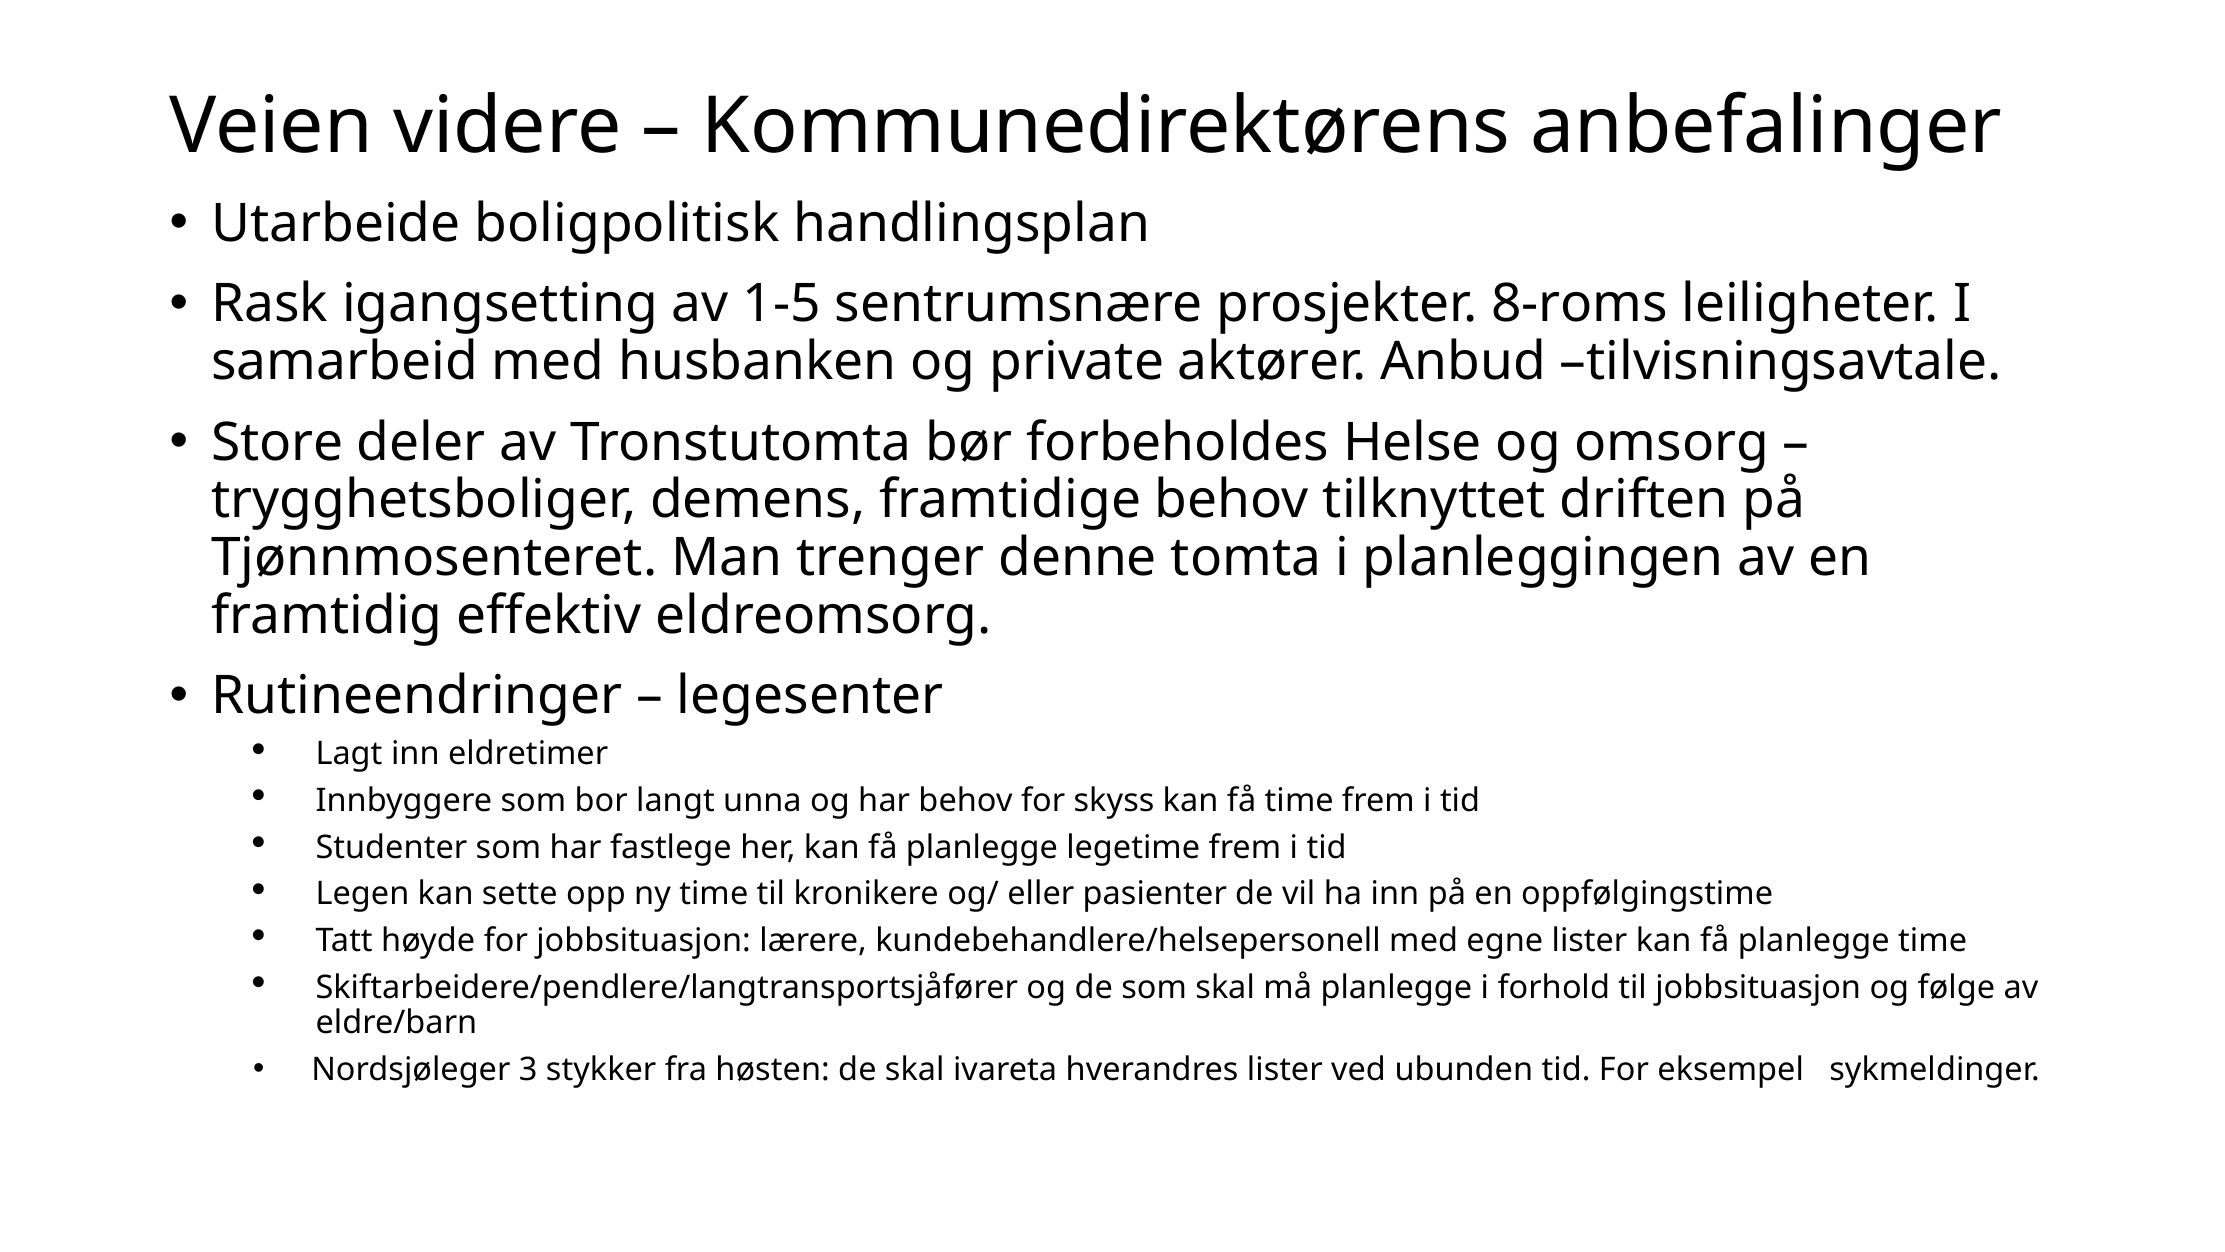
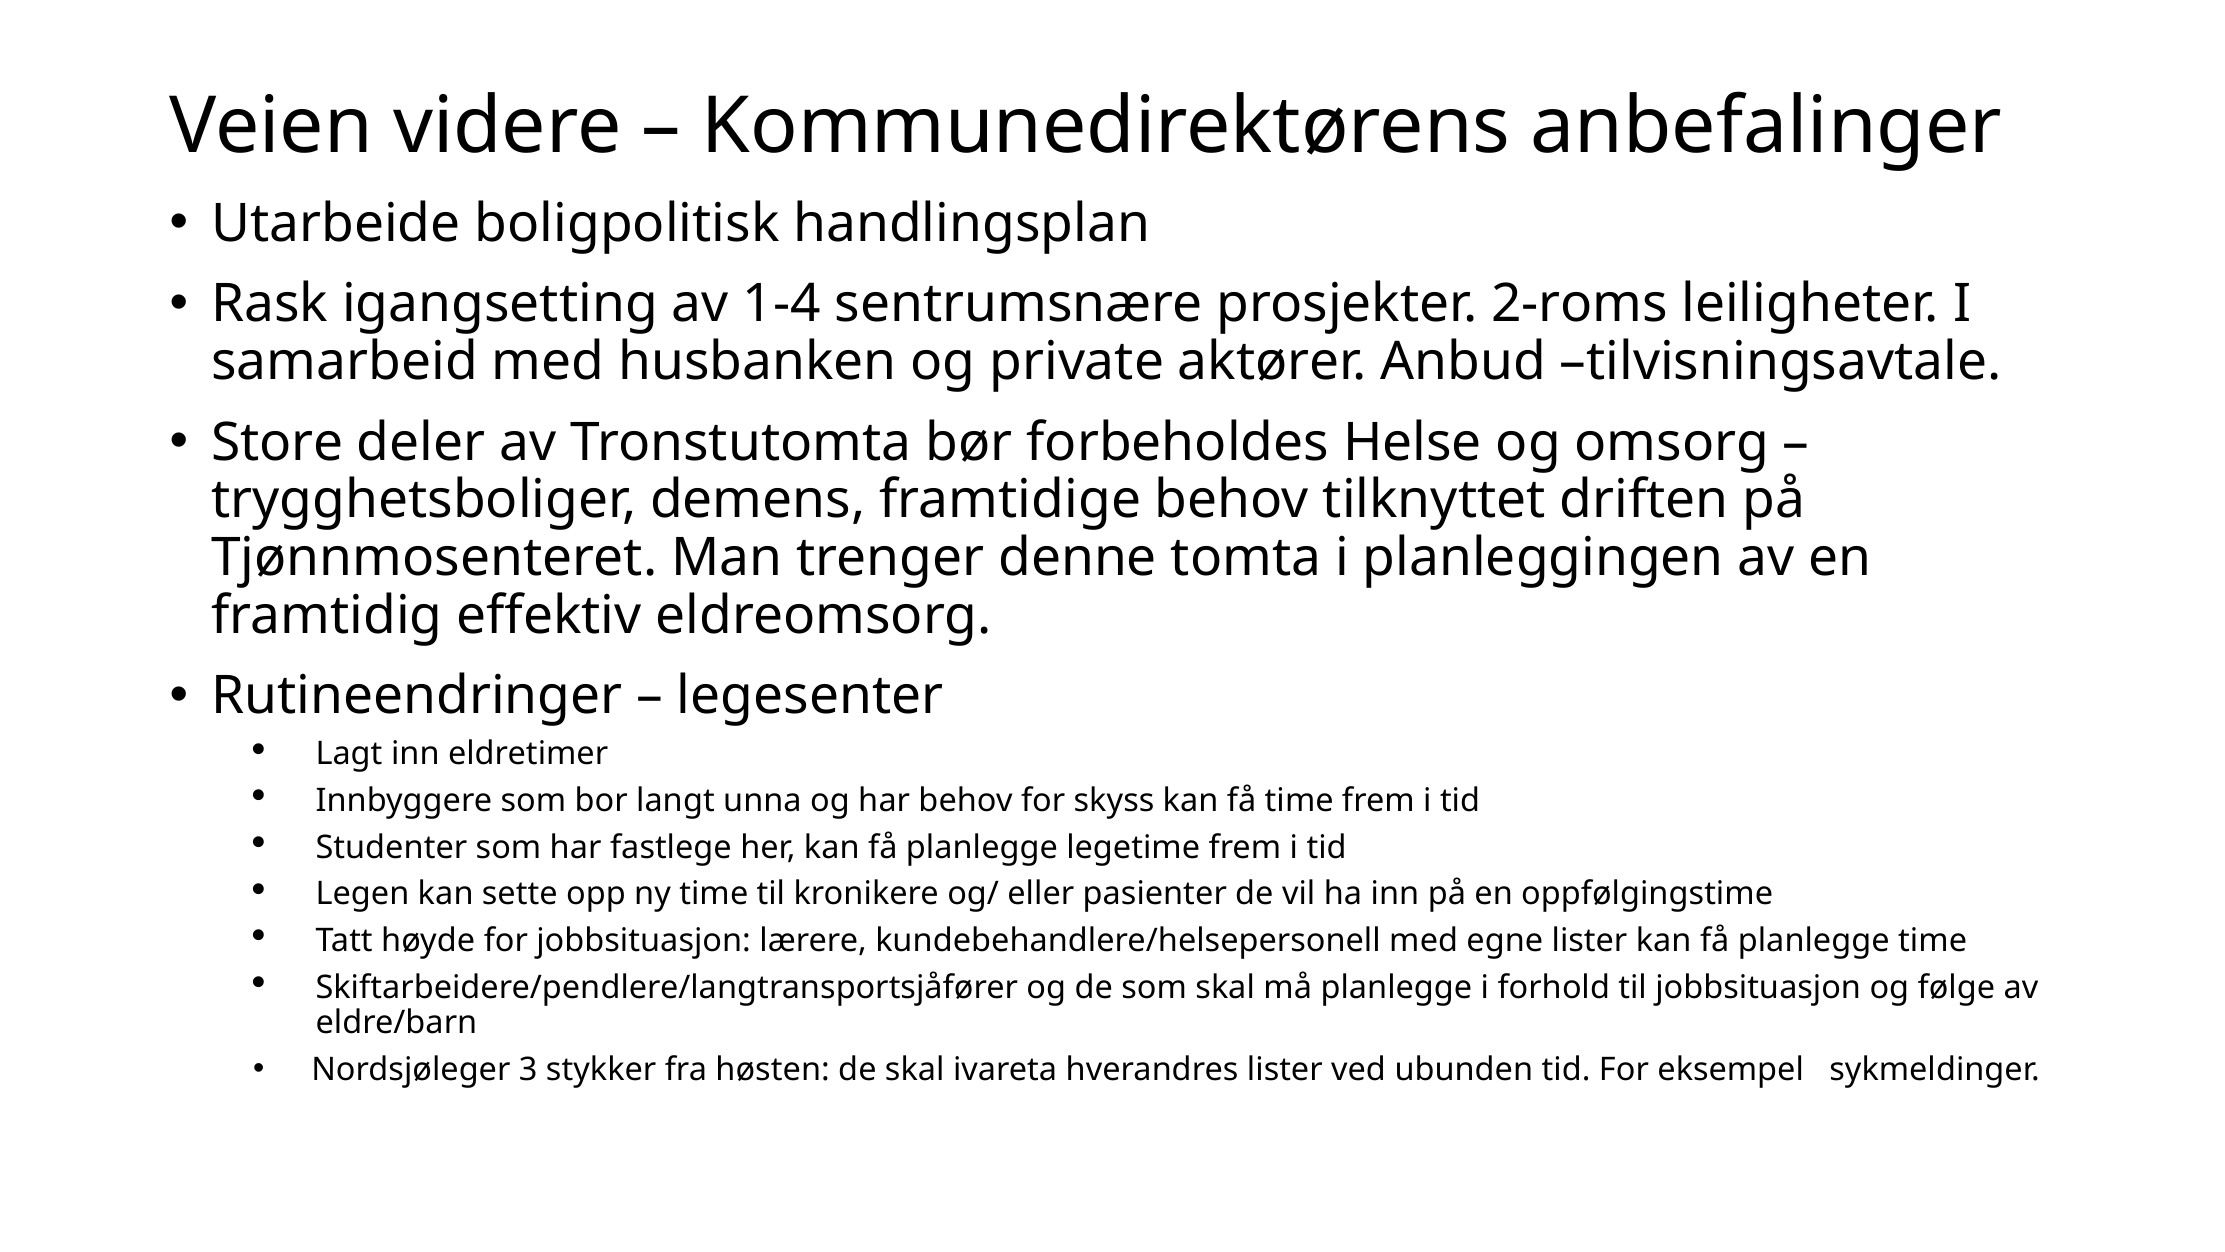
1-5: 1-5 -> 1-4
8-roms: 8-roms -> 2-roms
